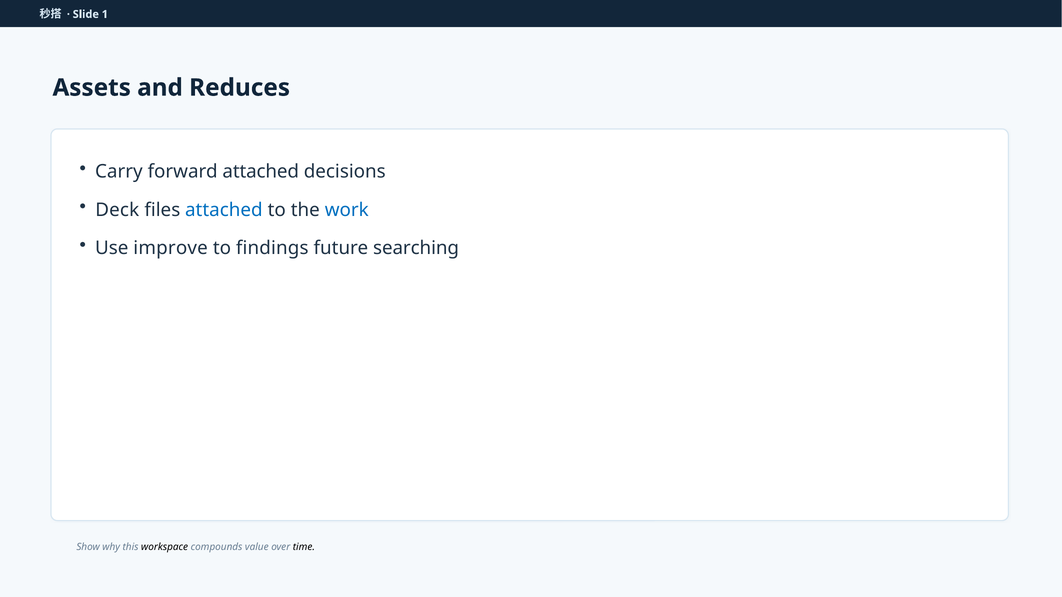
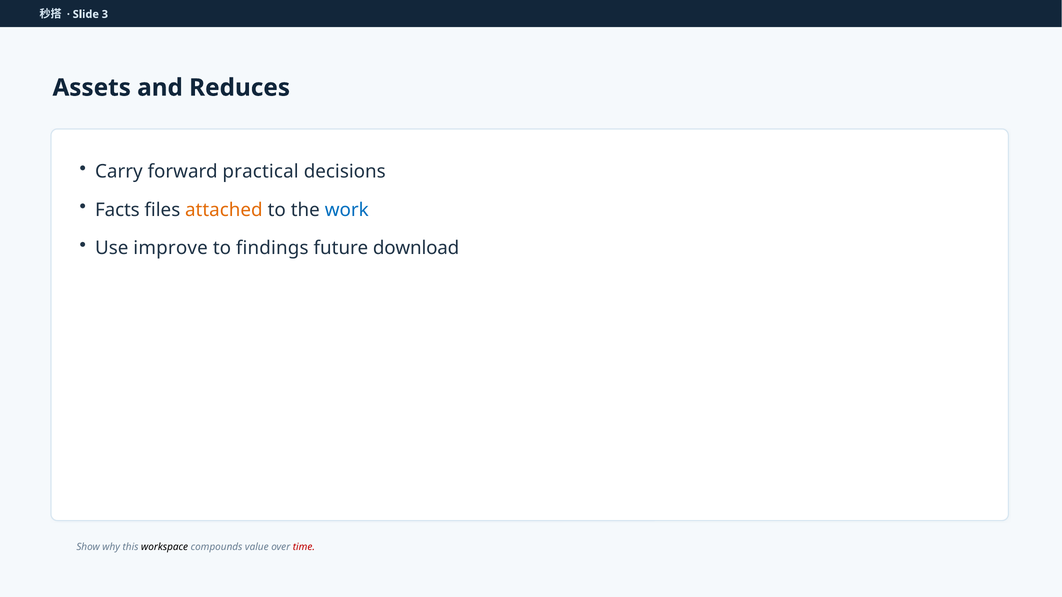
1: 1 -> 3
forward attached: attached -> practical
Deck: Deck -> Facts
attached at (224, 210) colour: blue -> orange
searching: searching -> download
time colour: black -> red
